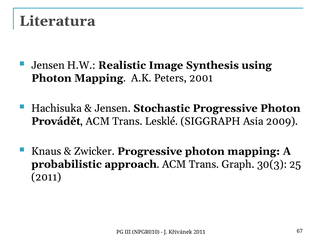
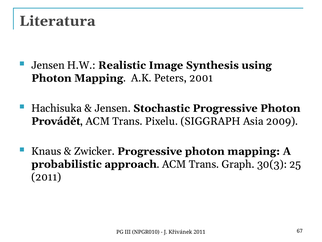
Lesklé: Lesklé -> Pixelu
